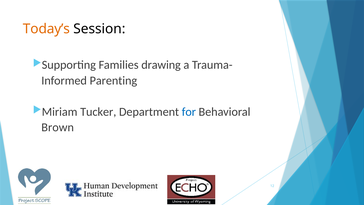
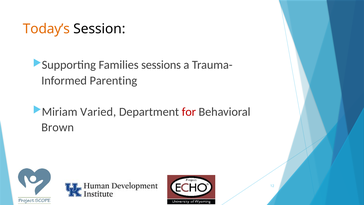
drawing: drawing -> sessions
Tucker: Tucker -> Varied
for colour: blue -> red
